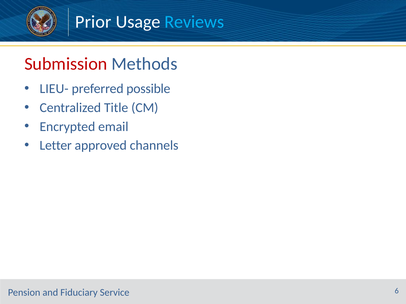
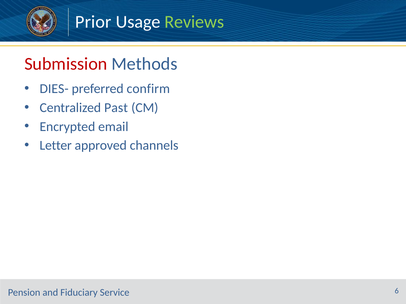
Reviews colour: light blue -> light green
LIEU-: LIEU- -> DIES-
possible: possible -> confirm
Title: Title -> Past
